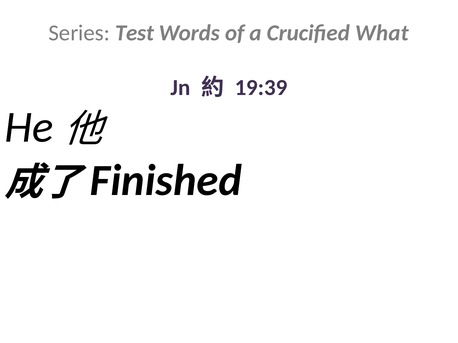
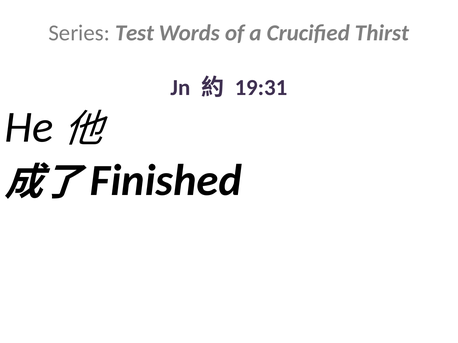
What: What -> Thirst
19:39: 19:39 -> 19:31
